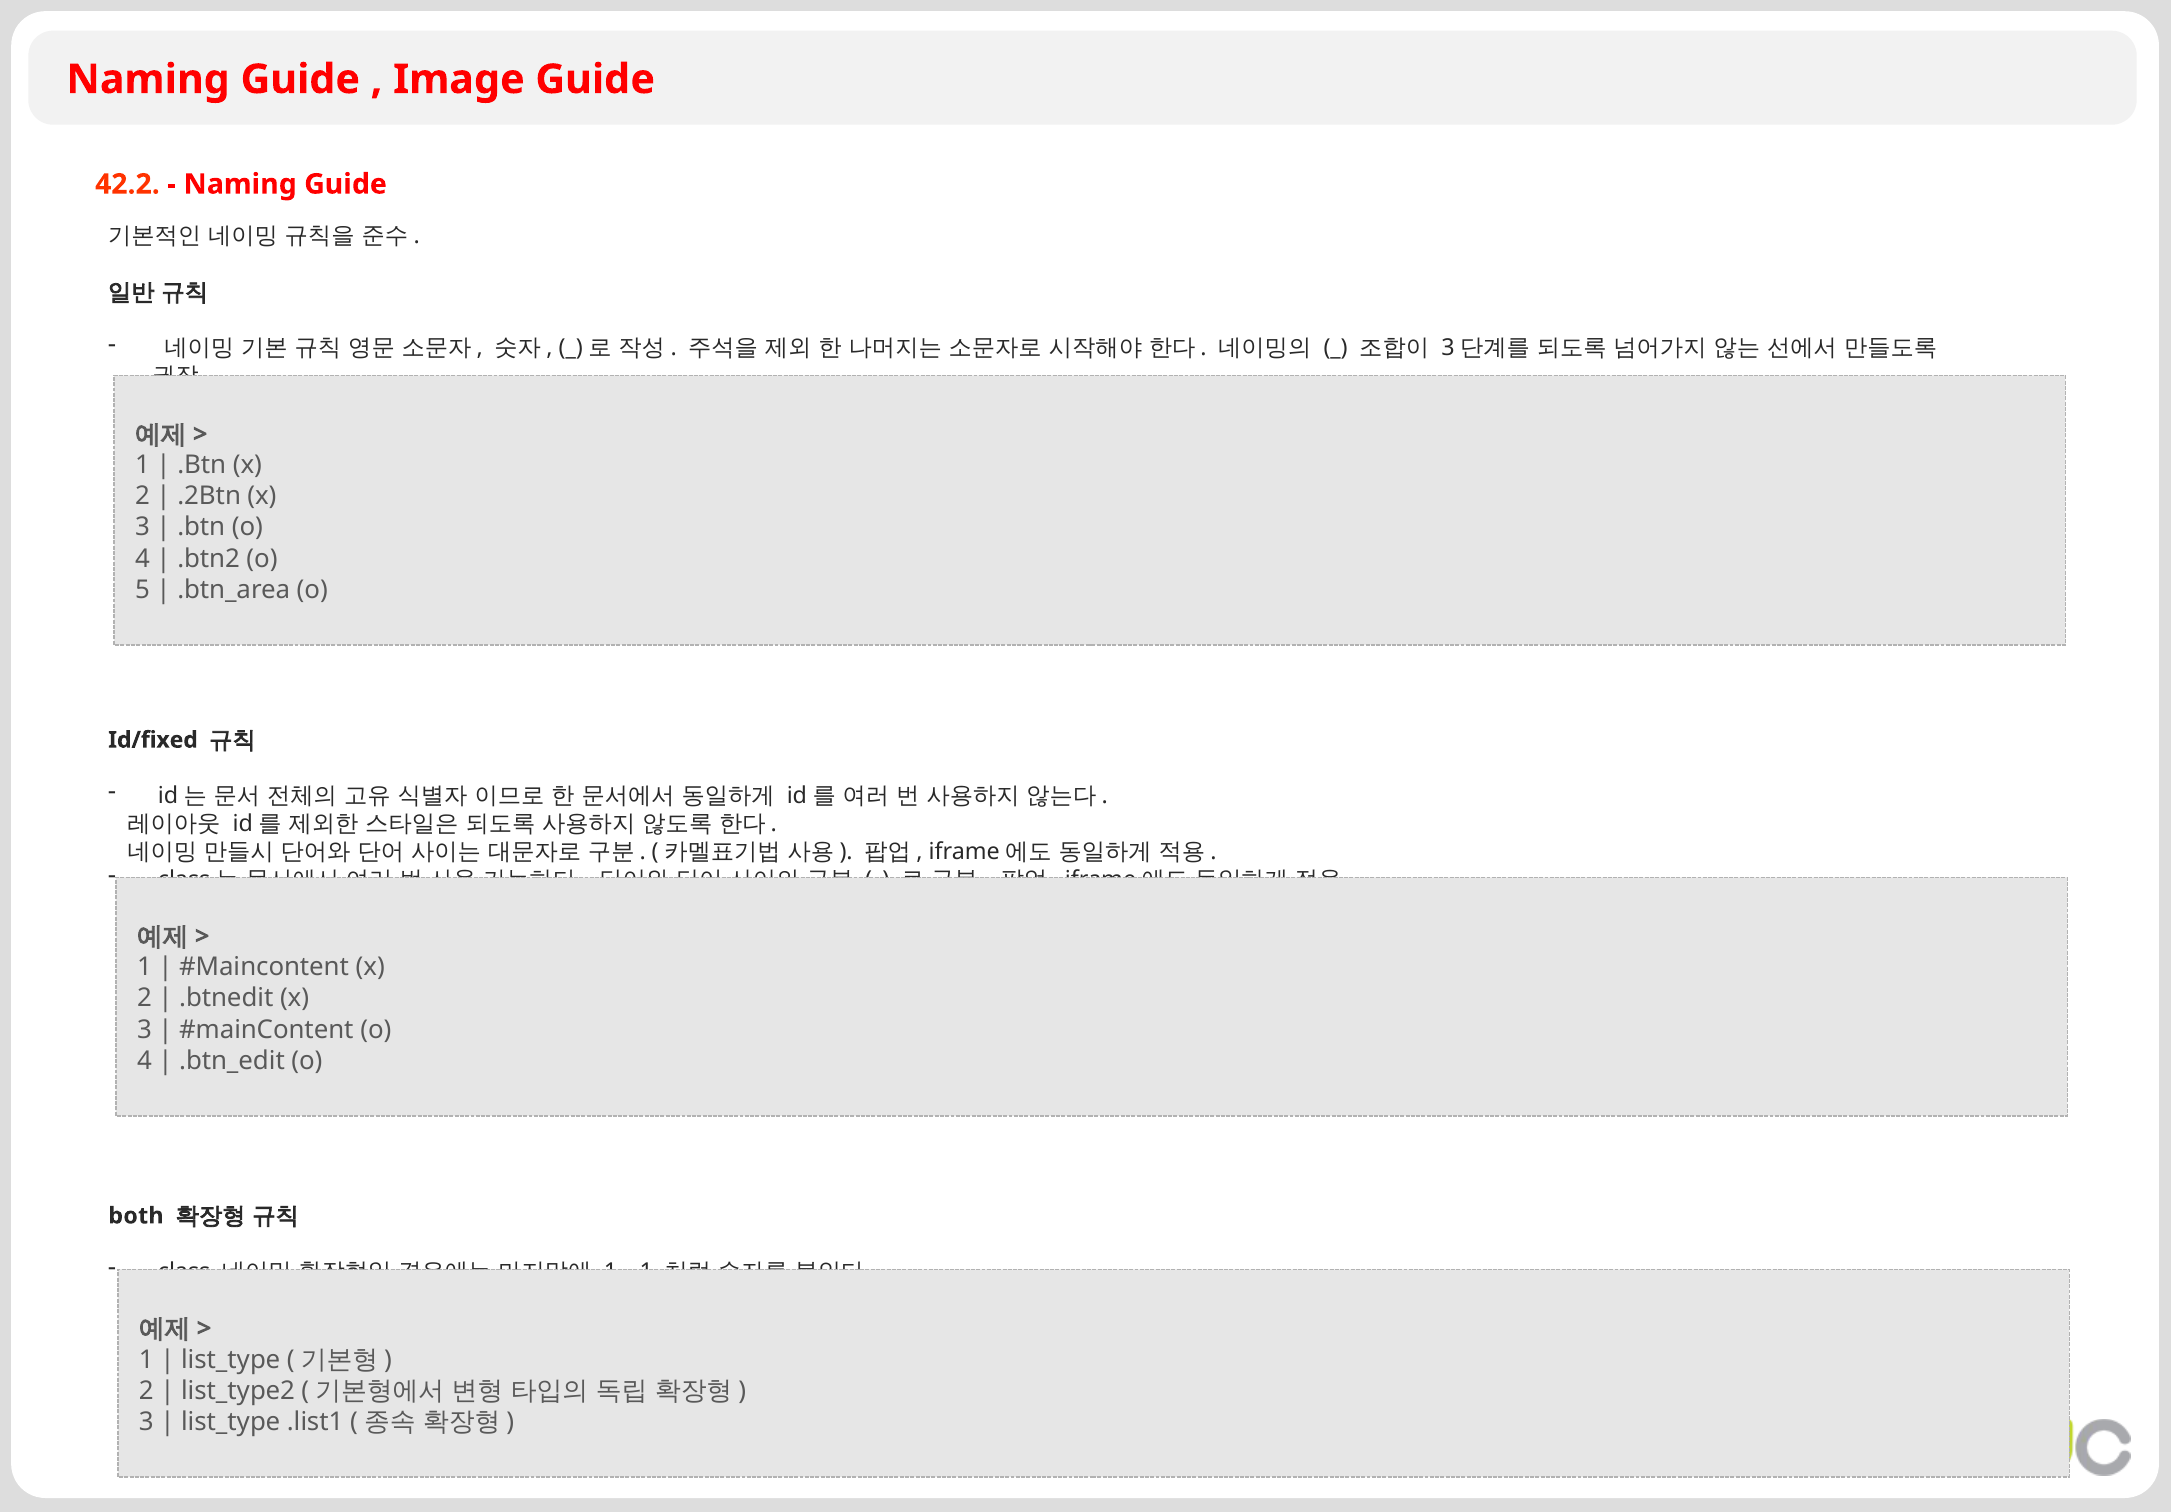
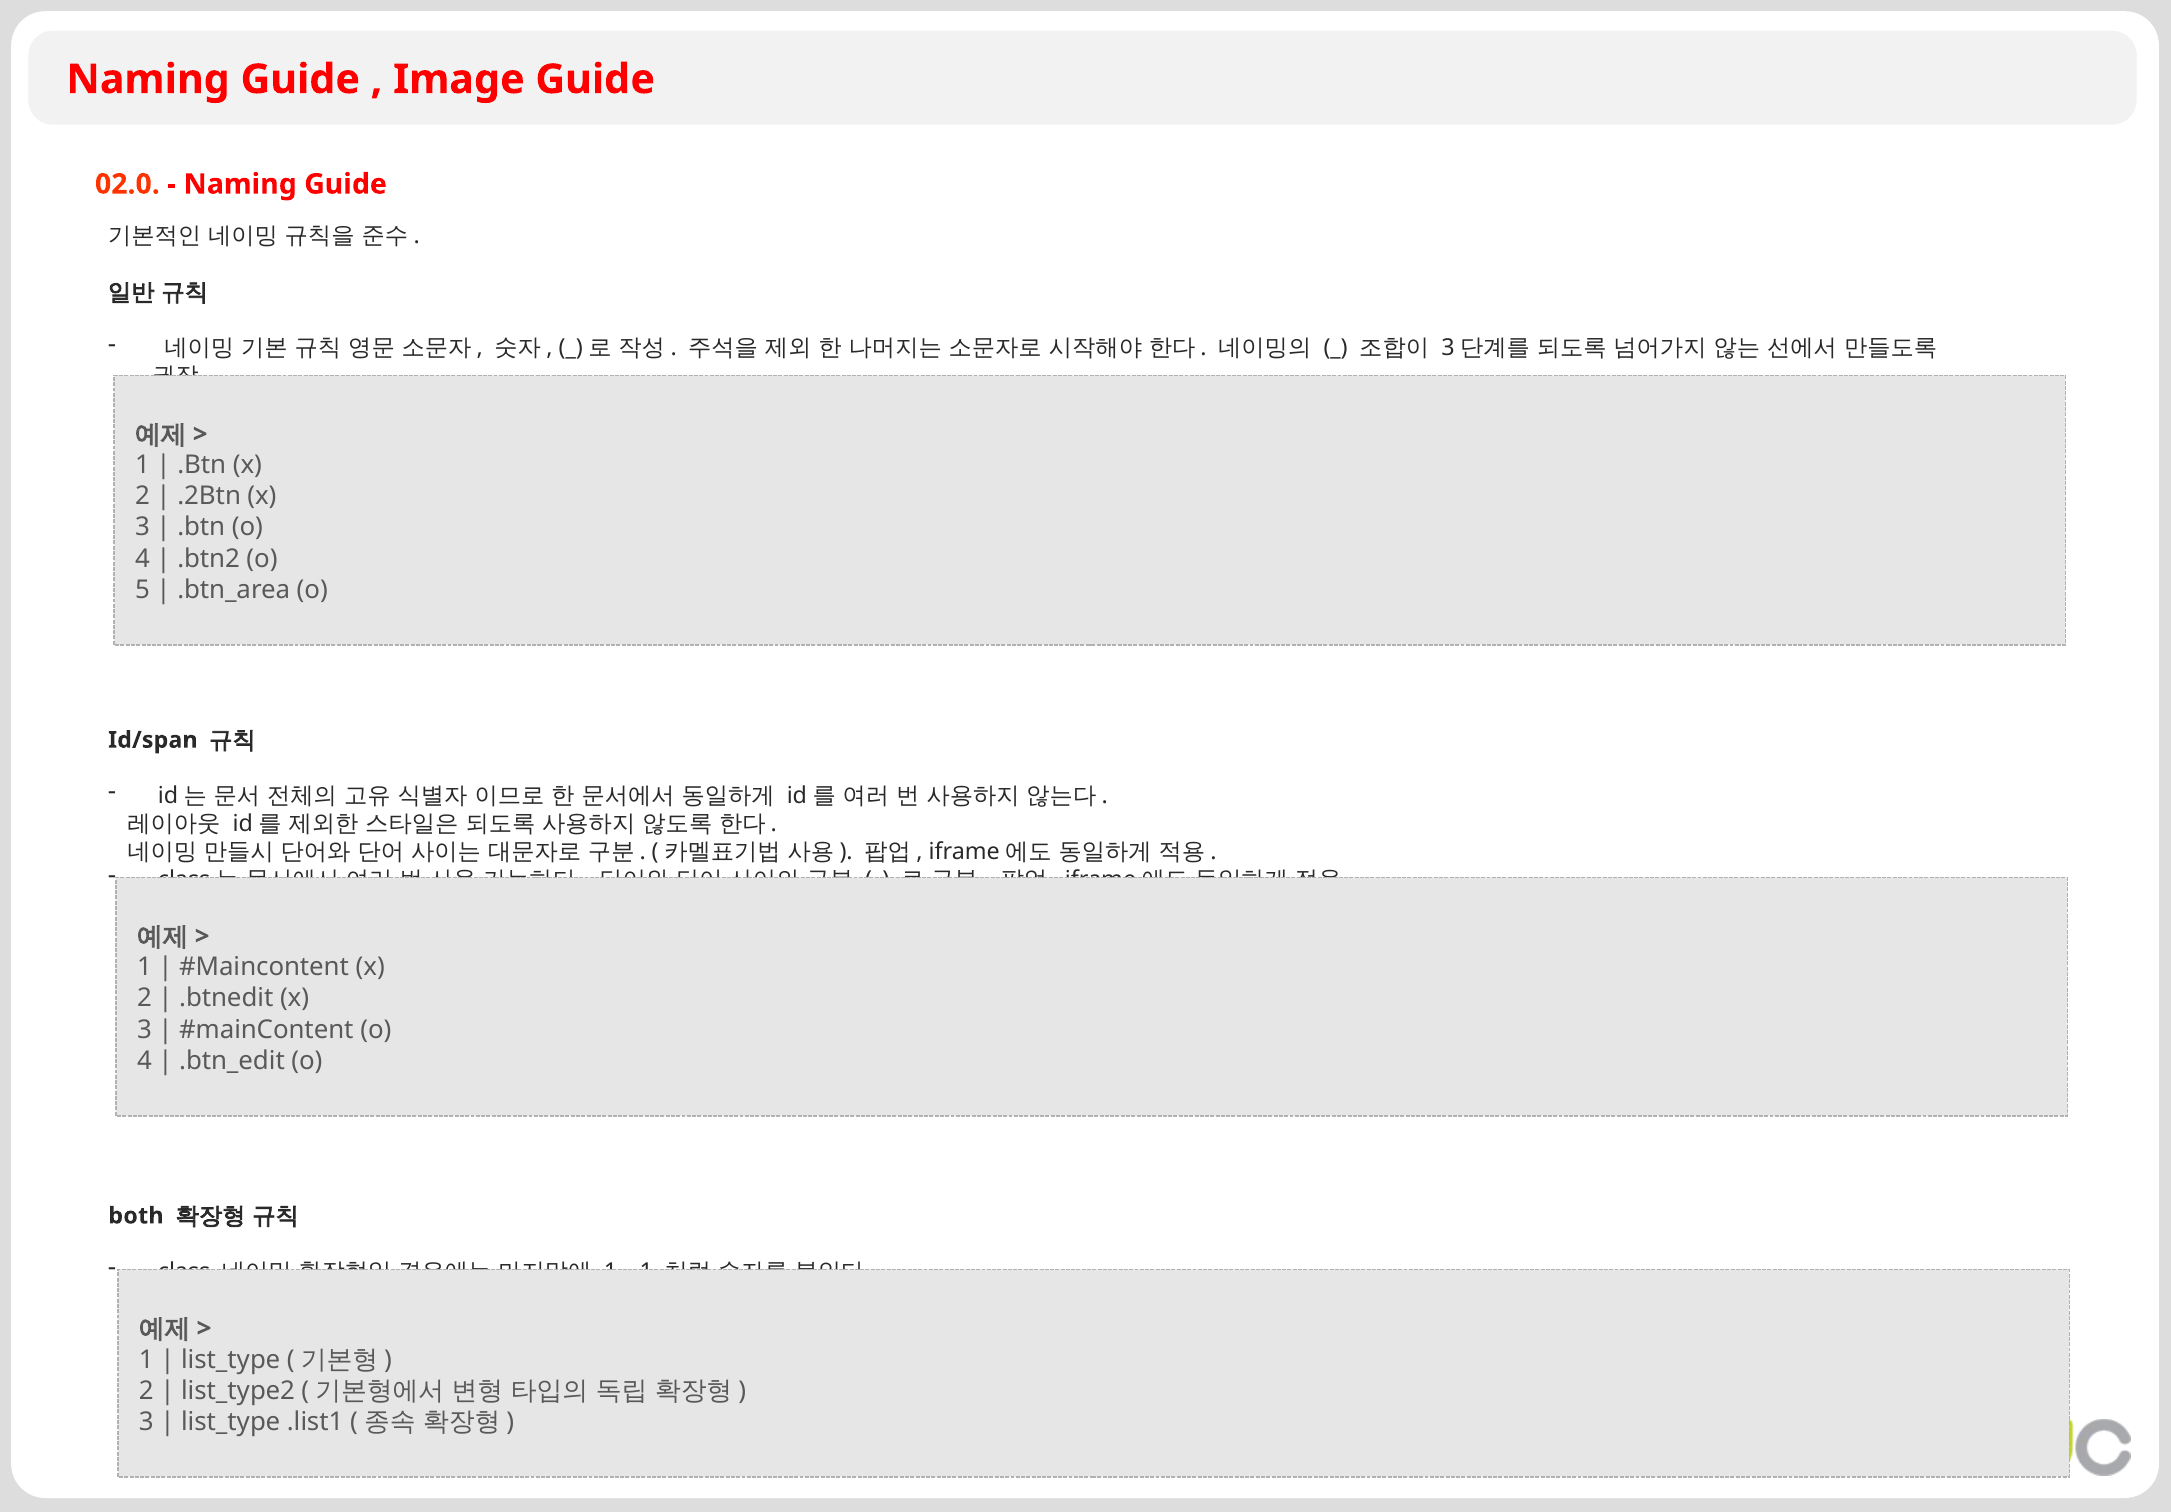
42.2: 42.2 -> 02.0
Id/fixed: Id/fixed -> Id/span
